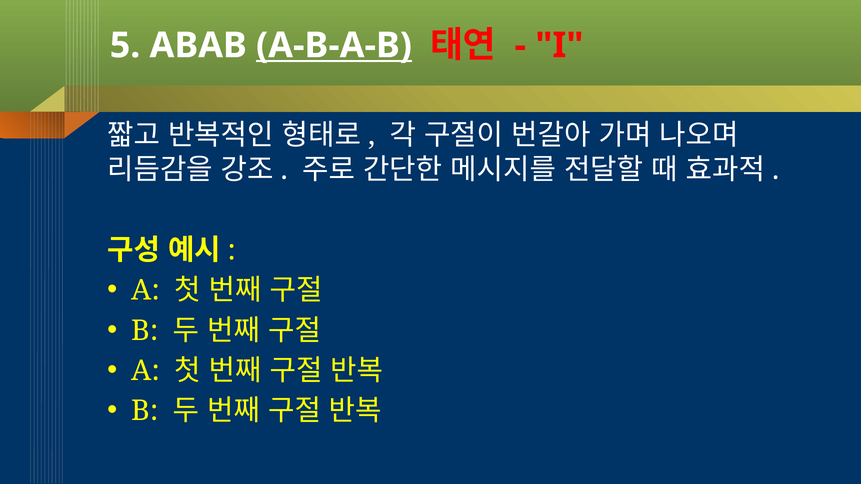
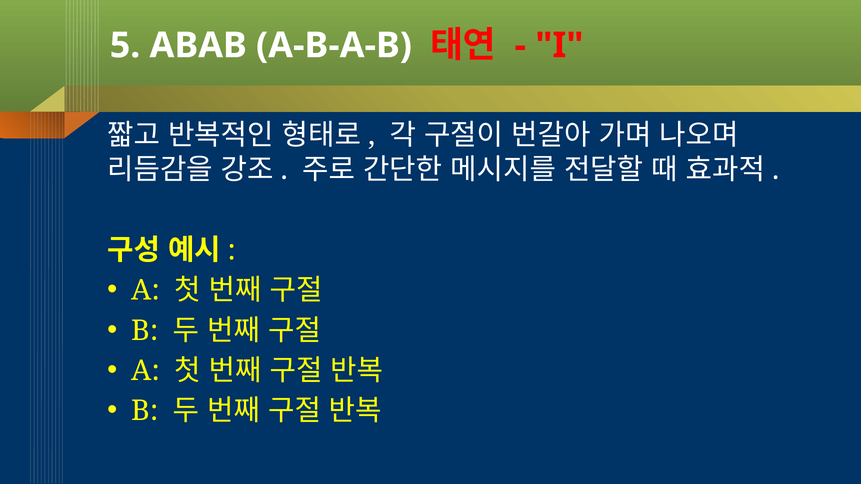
A-B-A-B underline: present -> none
